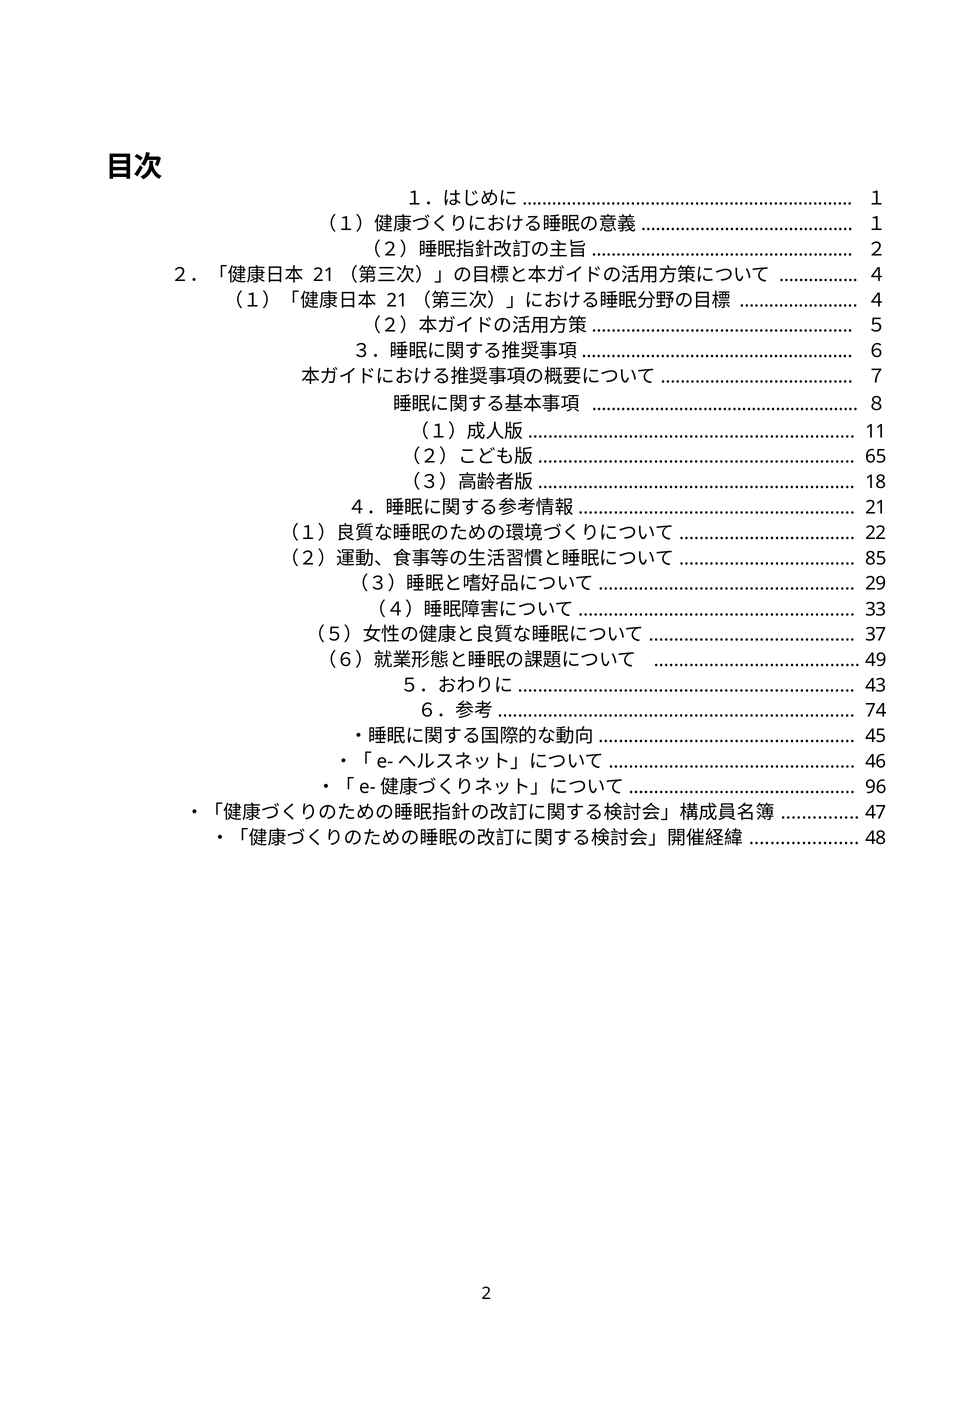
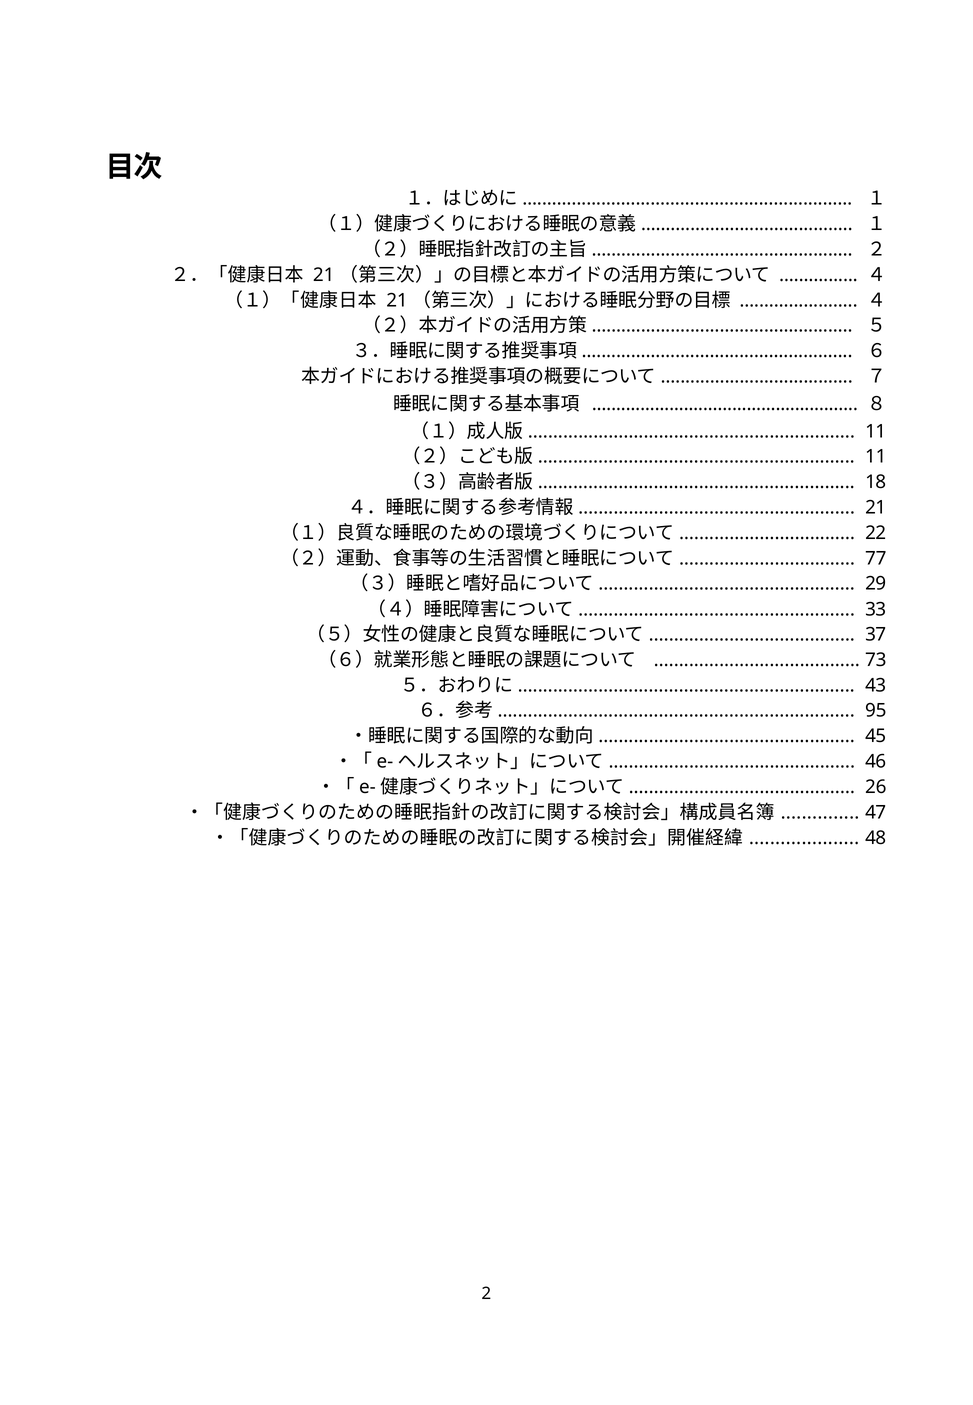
65 at (876, 457): 65 -> 11
85: 85 -> 77
49: 49 -> 73
74: 74 -> 95
96: 96 -> 26
